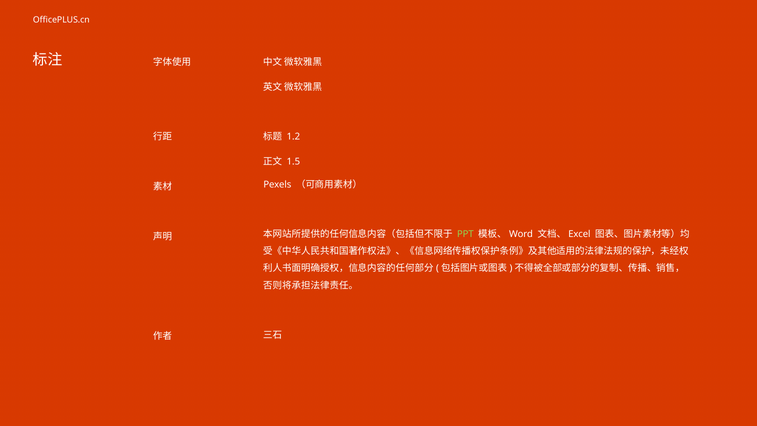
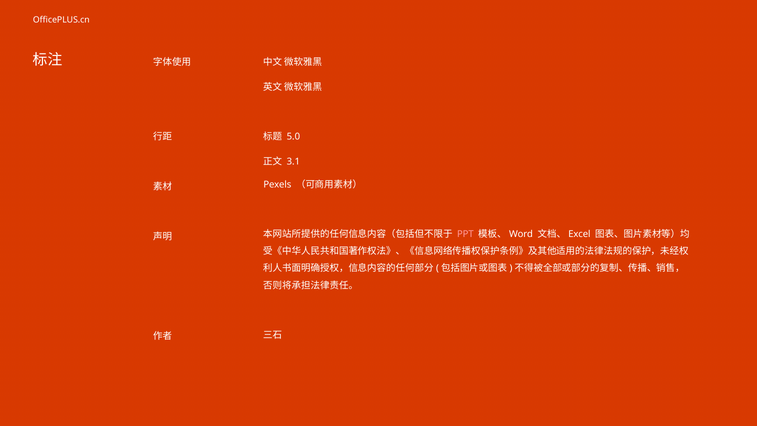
1.2: 1.2 -> 5.0
1.5: 1.5 -> 3.1
PPT colour: light green -> pink
